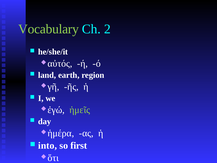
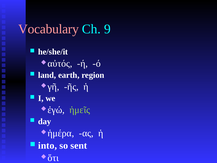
Vocabulary colour: light green -> pink
2: 2 -> 9
first: first -> sent
